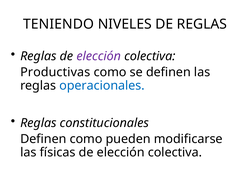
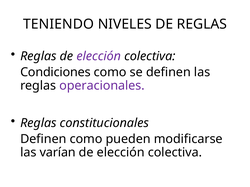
Productivas: Productivas -> Condiciones
operacionales colour: blue -> purple
físicas: físicas -> varían
